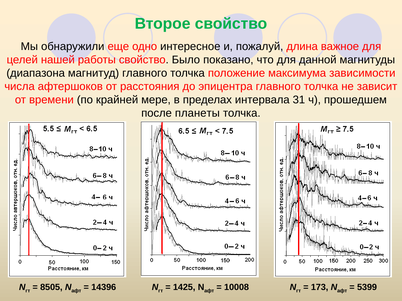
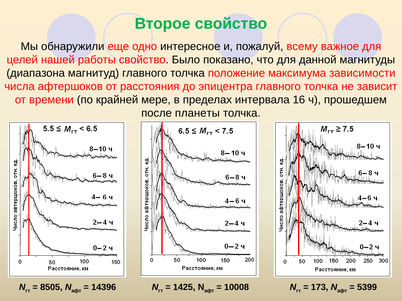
длина: длина -> всему
31: 31 -> 16
